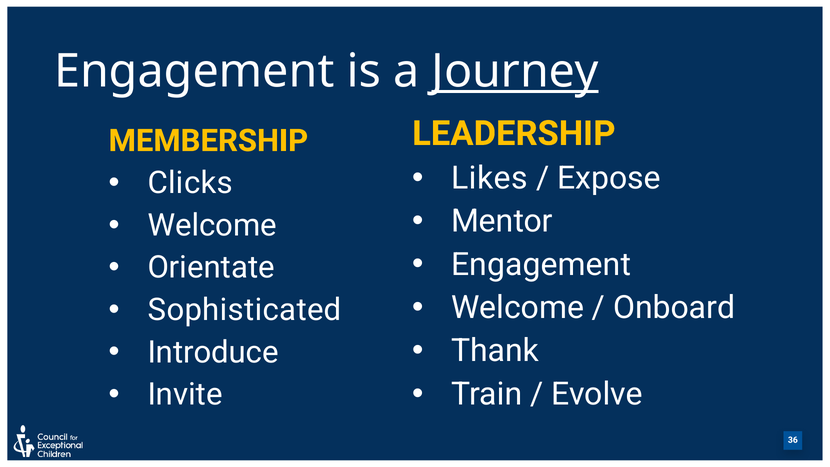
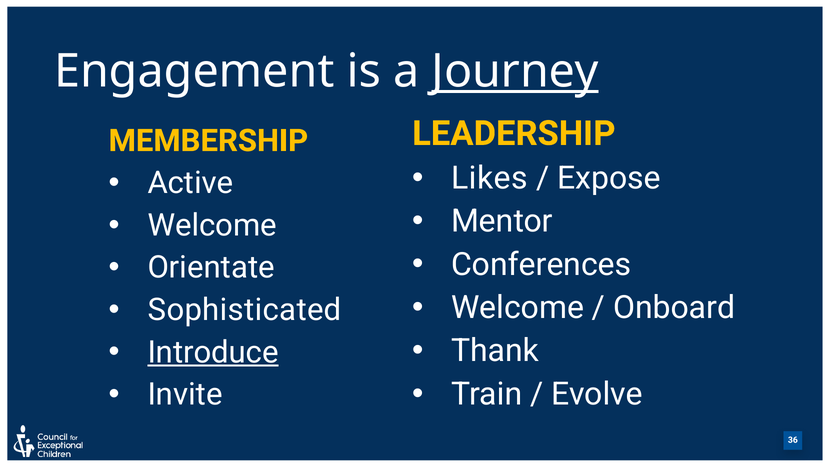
Clicks: Clicks -> Active
Engagement at (541, 264): Engagement -> Conferences
Introduce underline: none -> present
